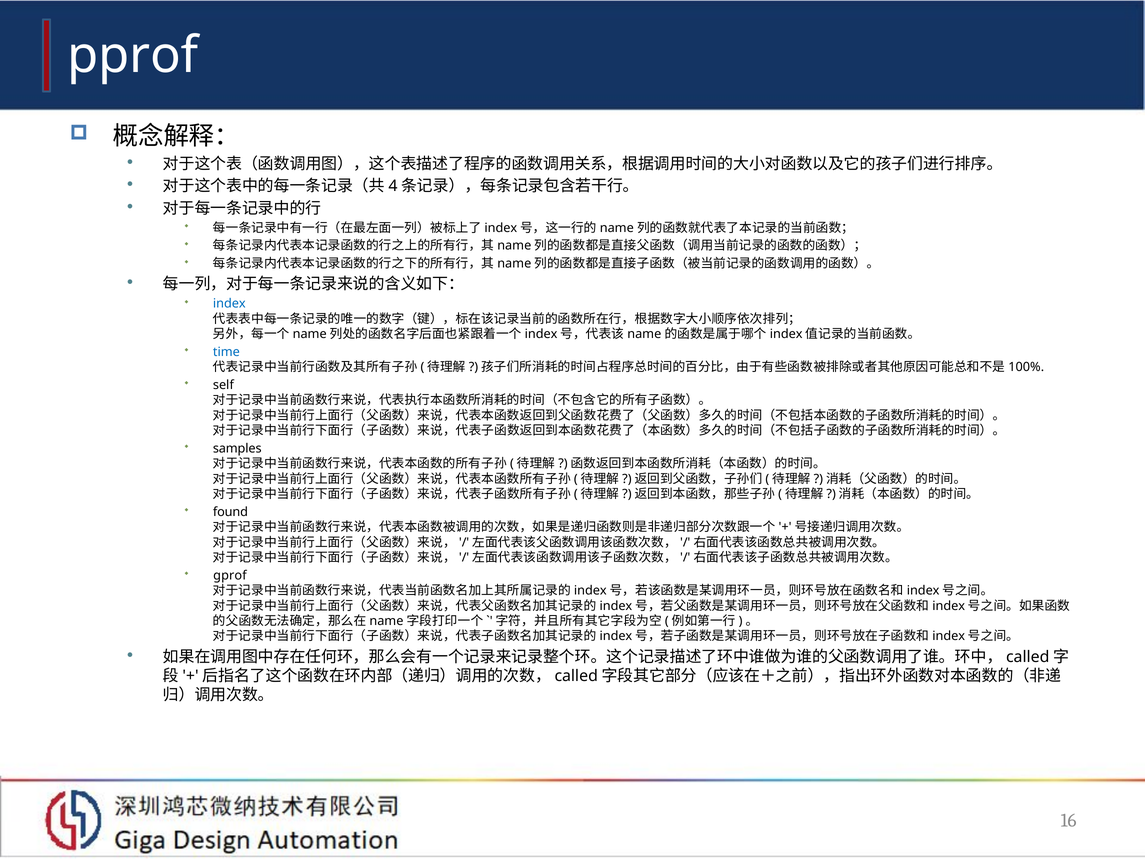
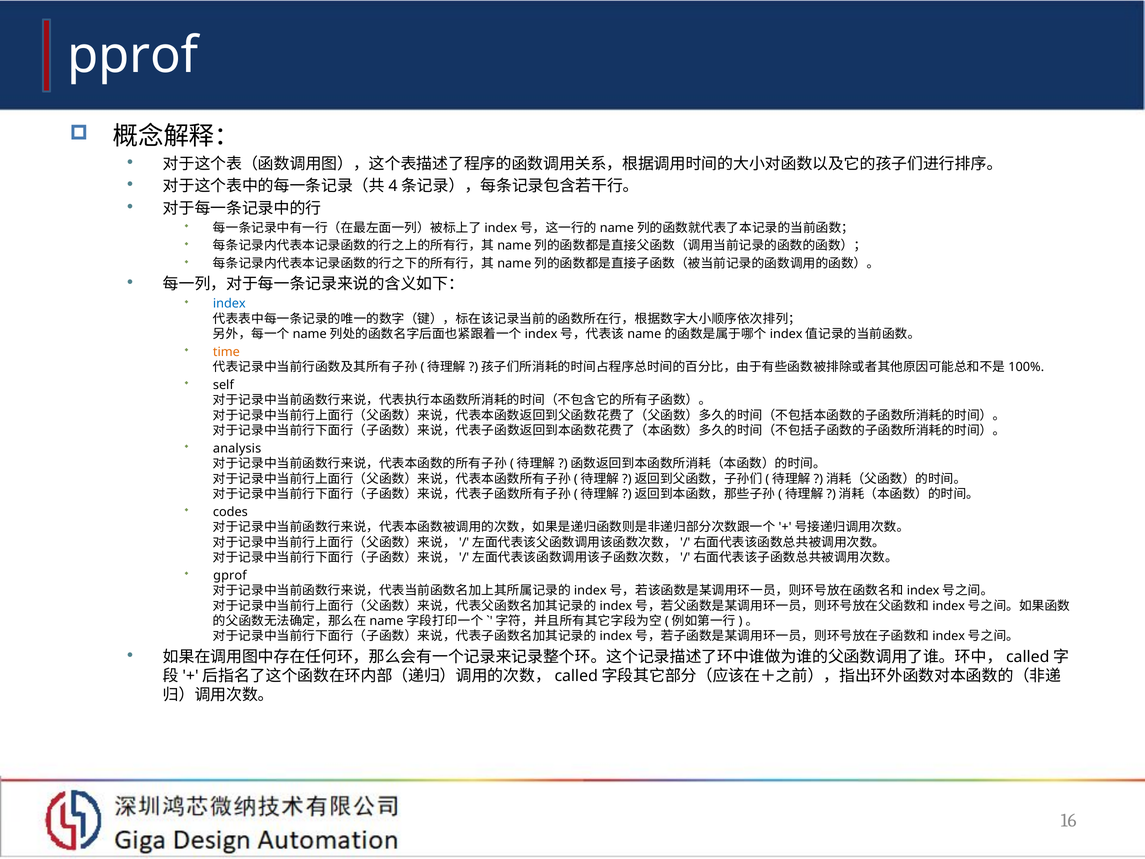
time colour: blue -> orange
samples: samples -> analysis
found: found -> codes
